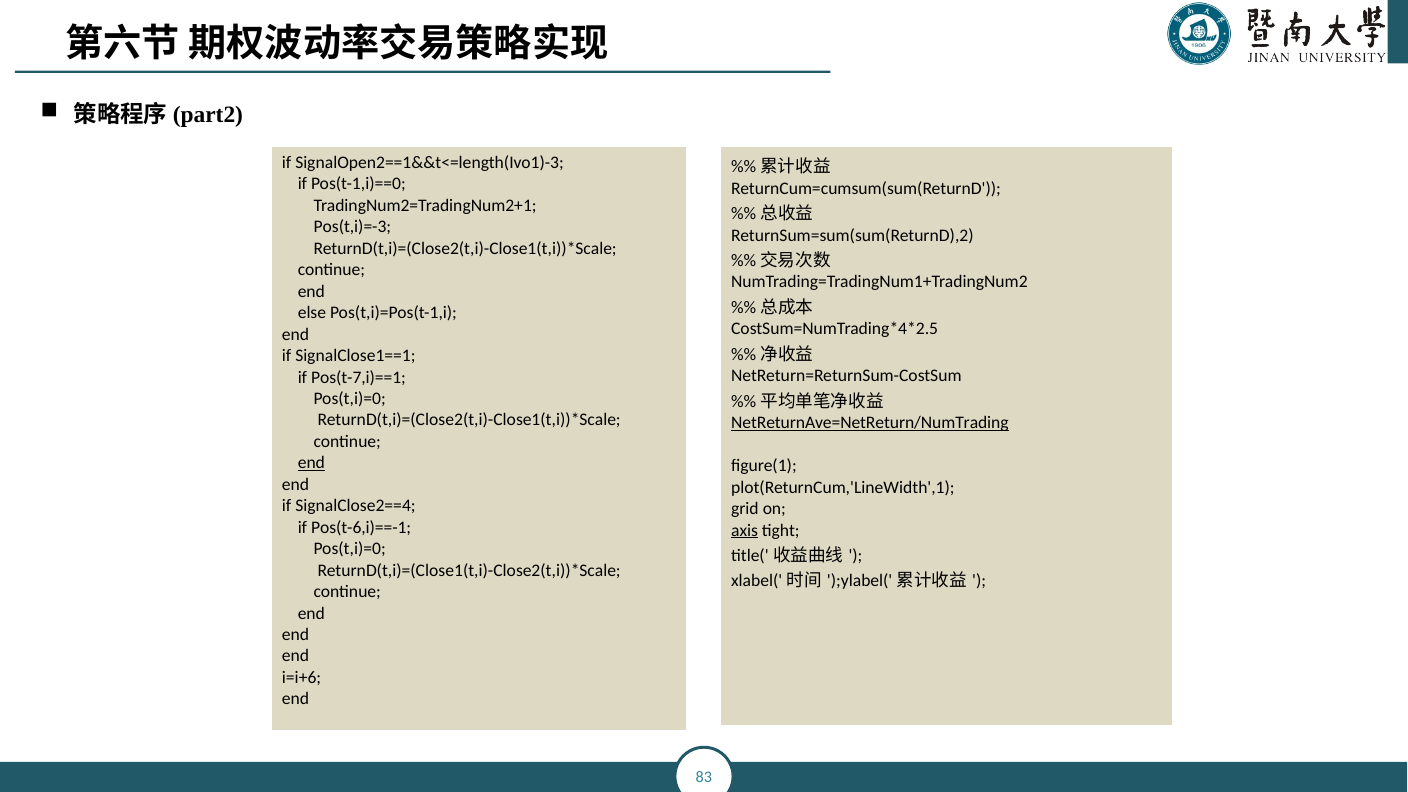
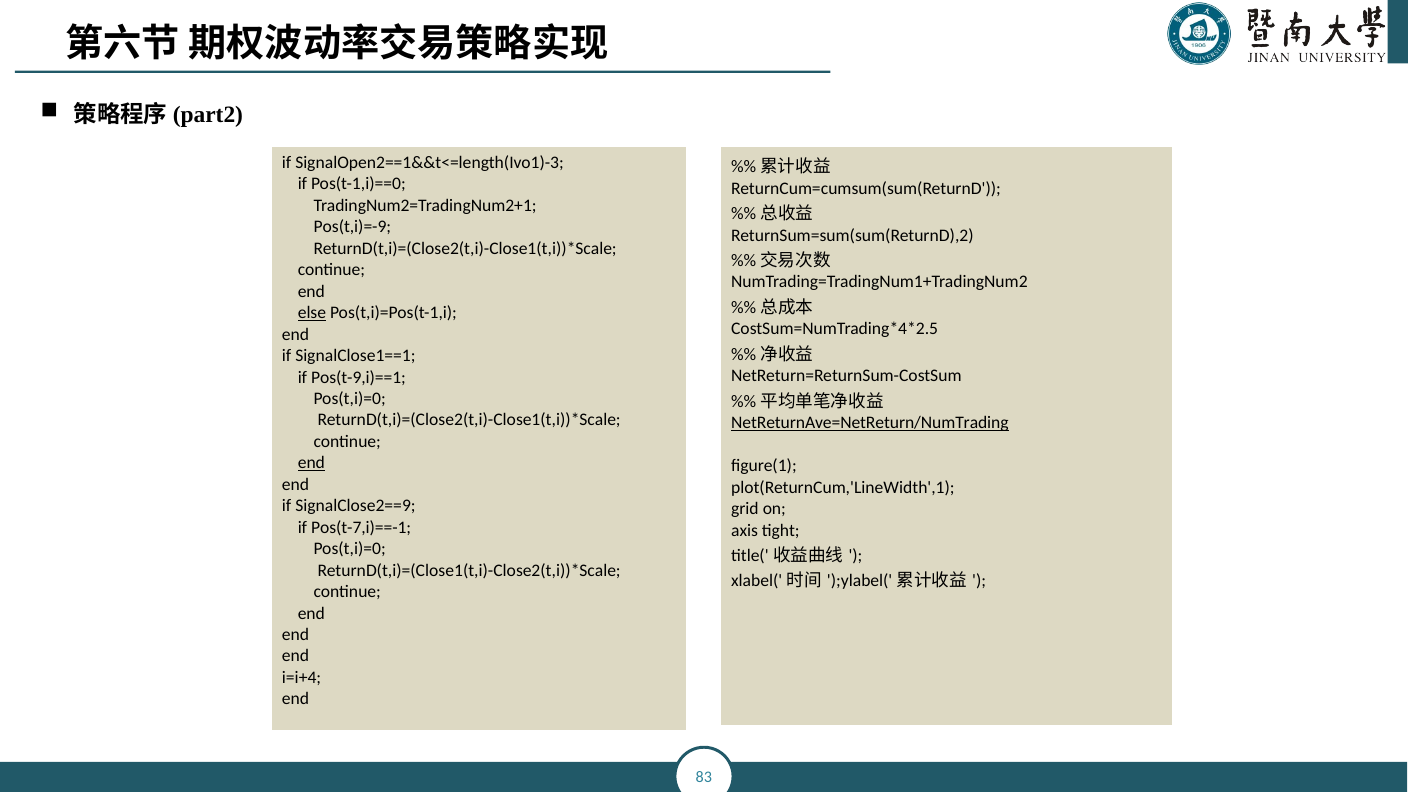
Pos(t,i)=-3: Pos(t,i)=-3 -> Pos(t,i)=-9
else underline: none -> present
Pos(t-7,i)==1: Pos(t-7,i)==1 -> Pos(t-9,i)==1
SignalClose2==4: SignalClose2==4 -> SignalClose2==9
Pos(t-6,i)==-1: Pos(t-6,i)==-1 -> Pos(t-7,i)==-1
axis underline: present -> none
i=i+6: i=i+6 -> i=i+4
